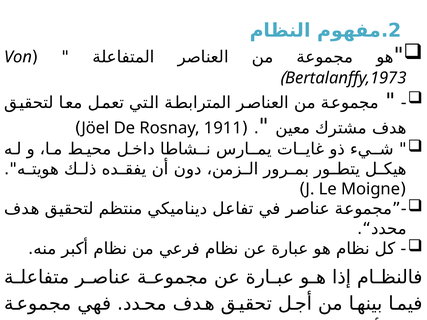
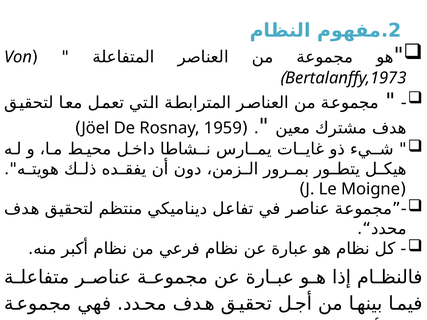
1911: 1911 -> 1959
